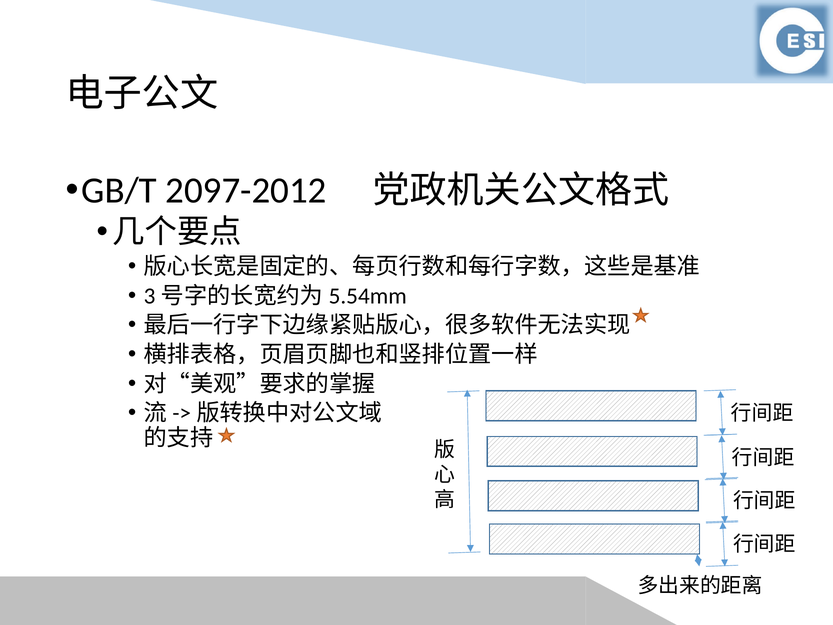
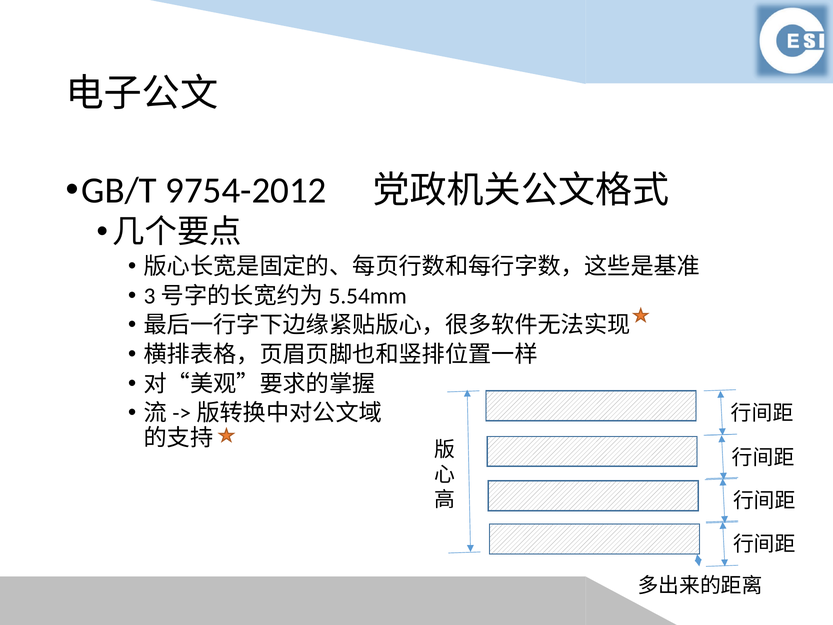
2097-2012: 2097-2012 -> 9754-2012
